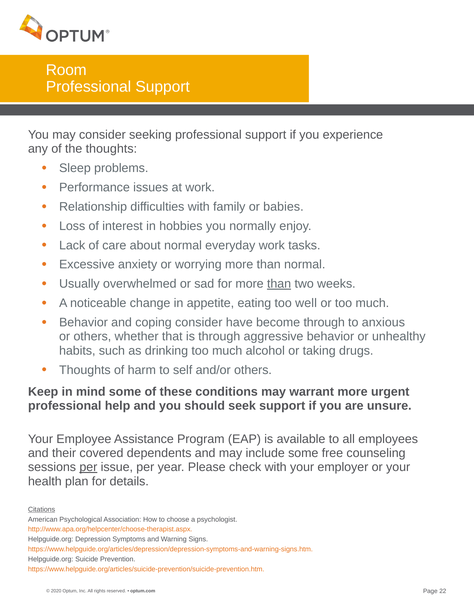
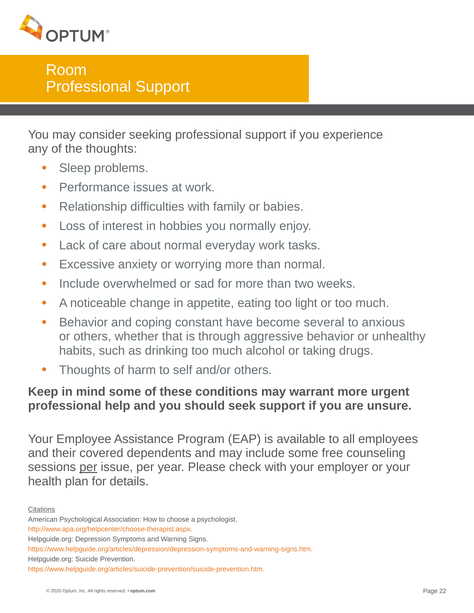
Usually at (79, 284): Usually -> Include
than at (279, 284) underline: present -> none
well: well -> light
coping consider: consider -> constant
become through: through -> several
